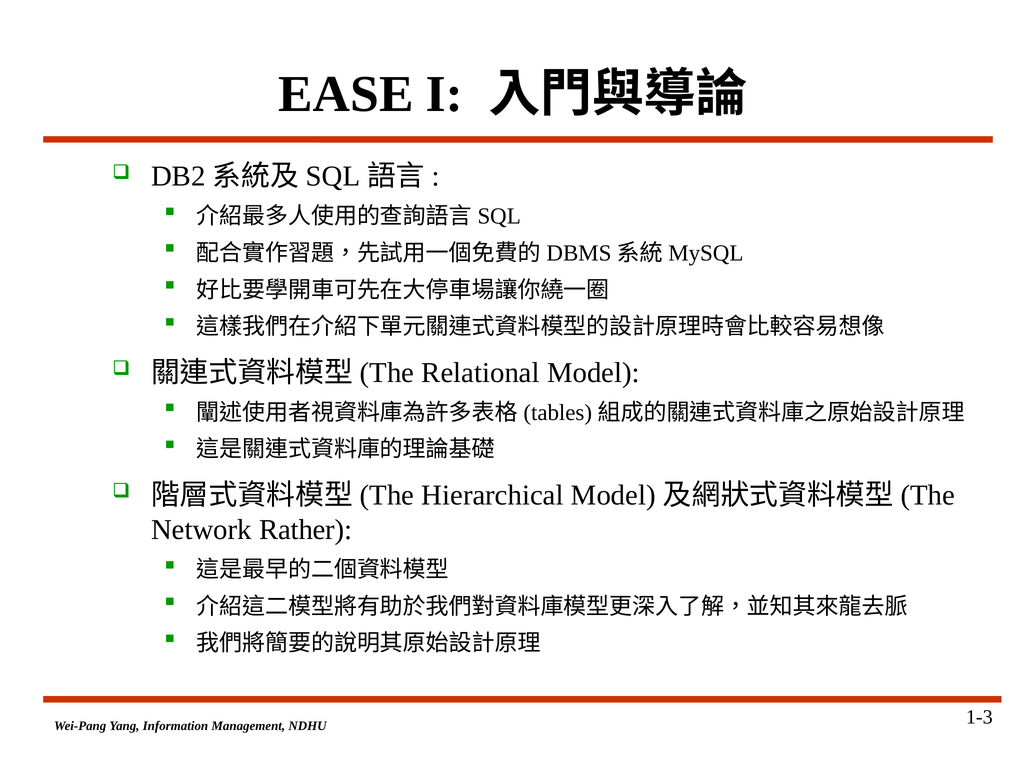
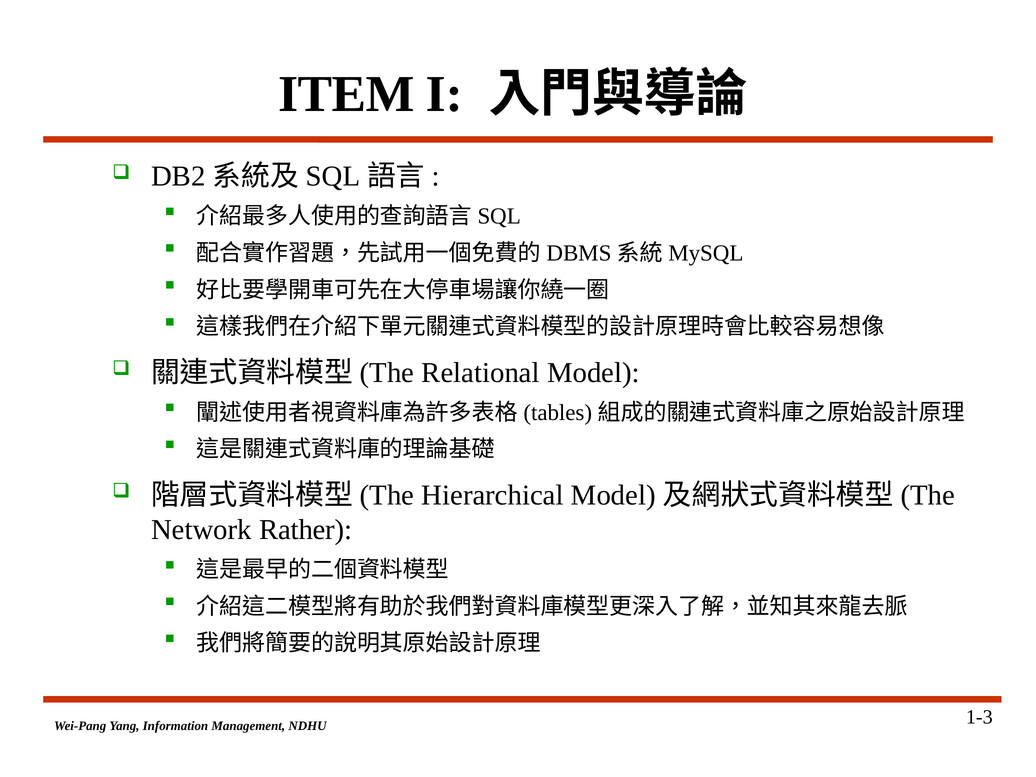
EASE: EASE -> ITEM
